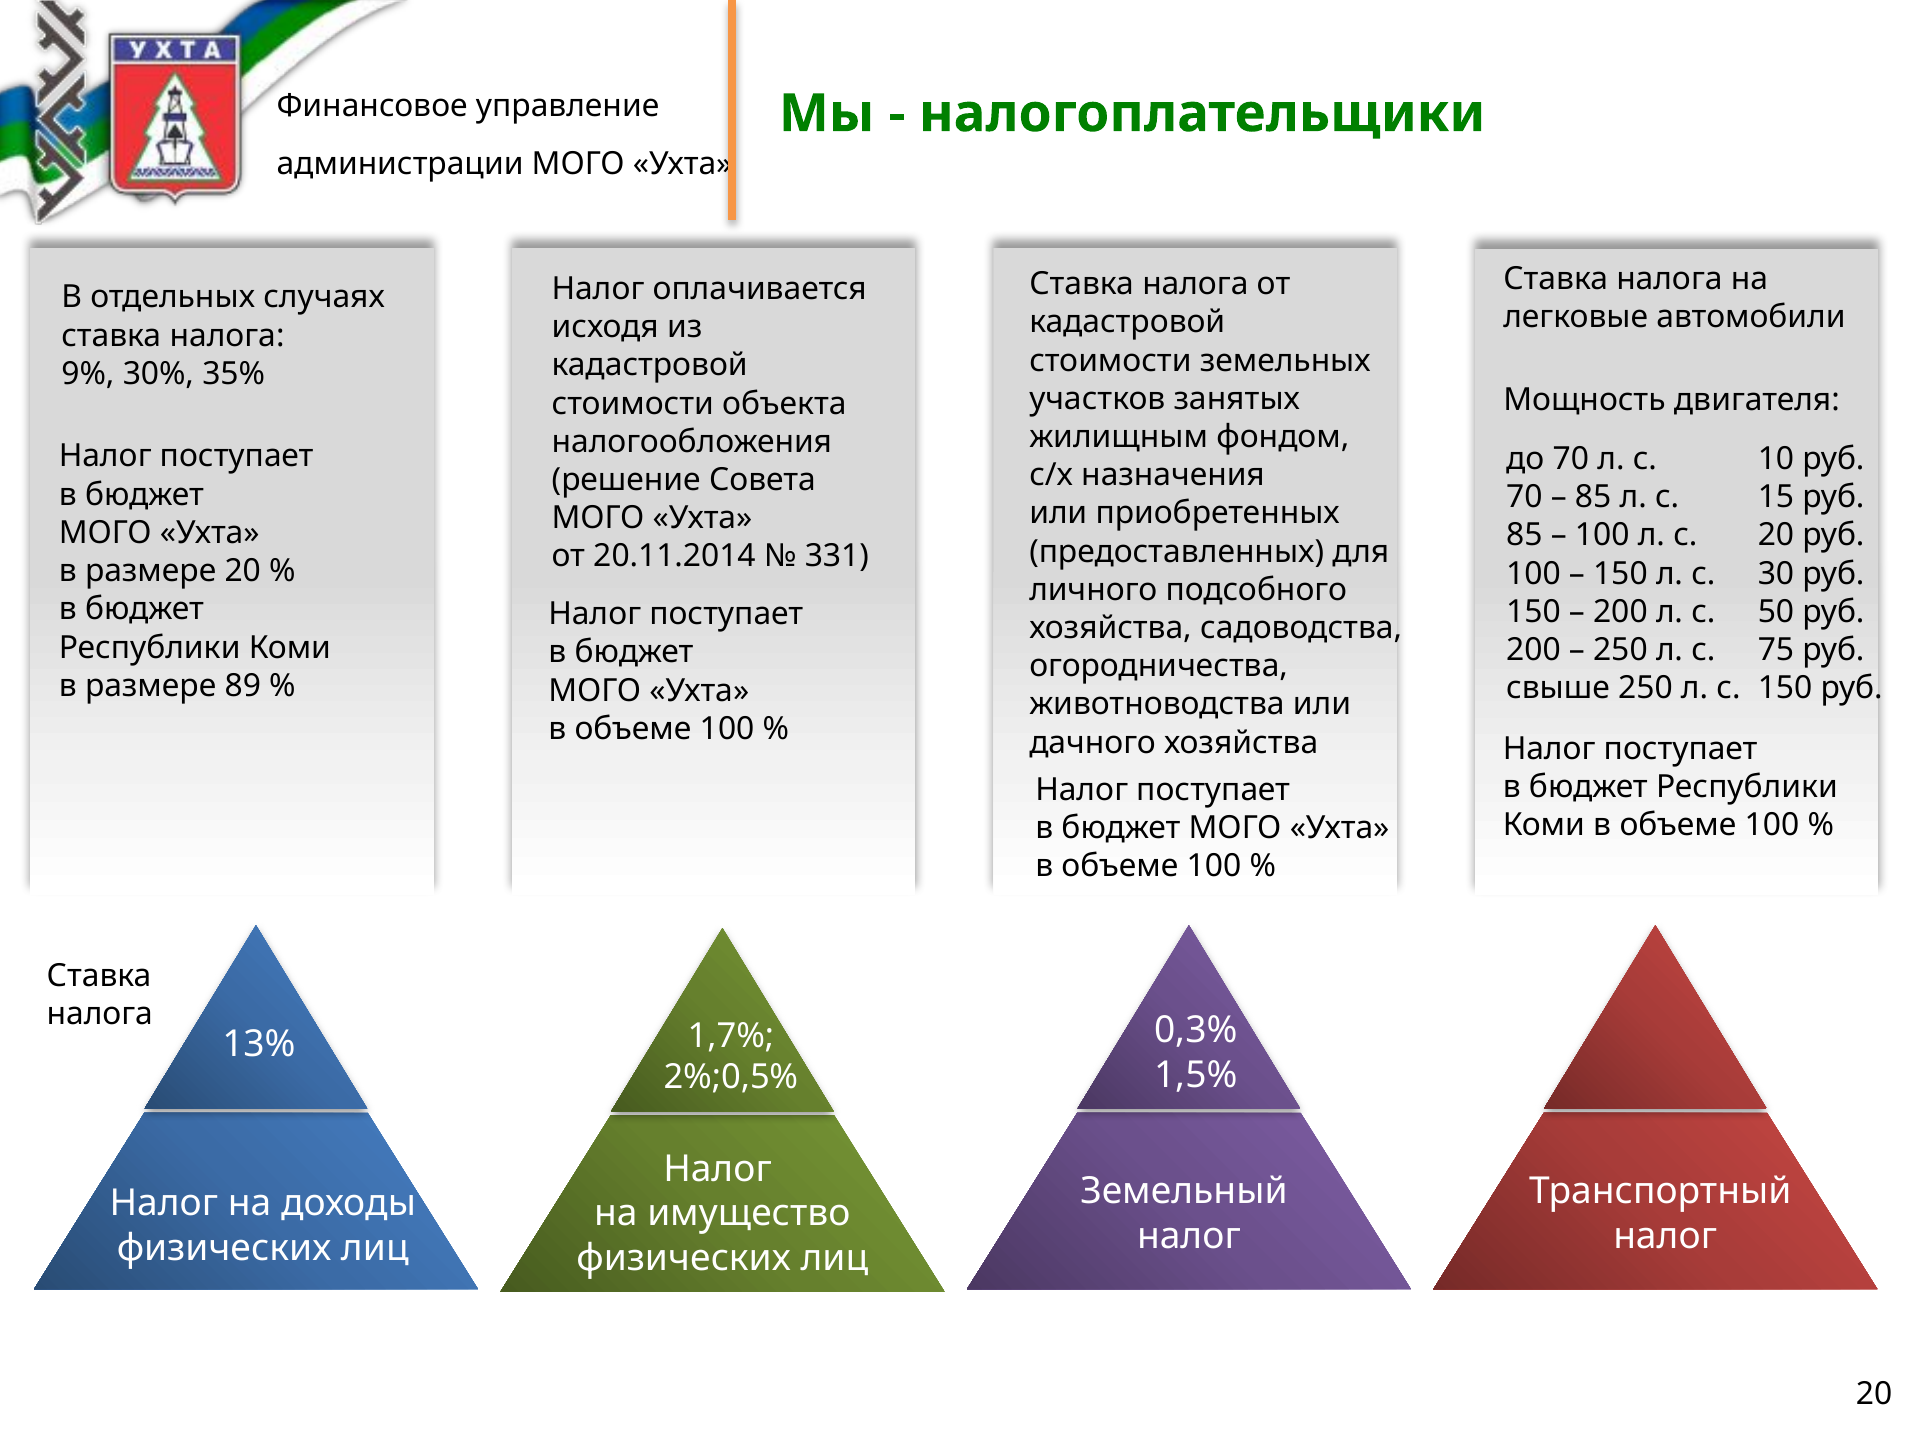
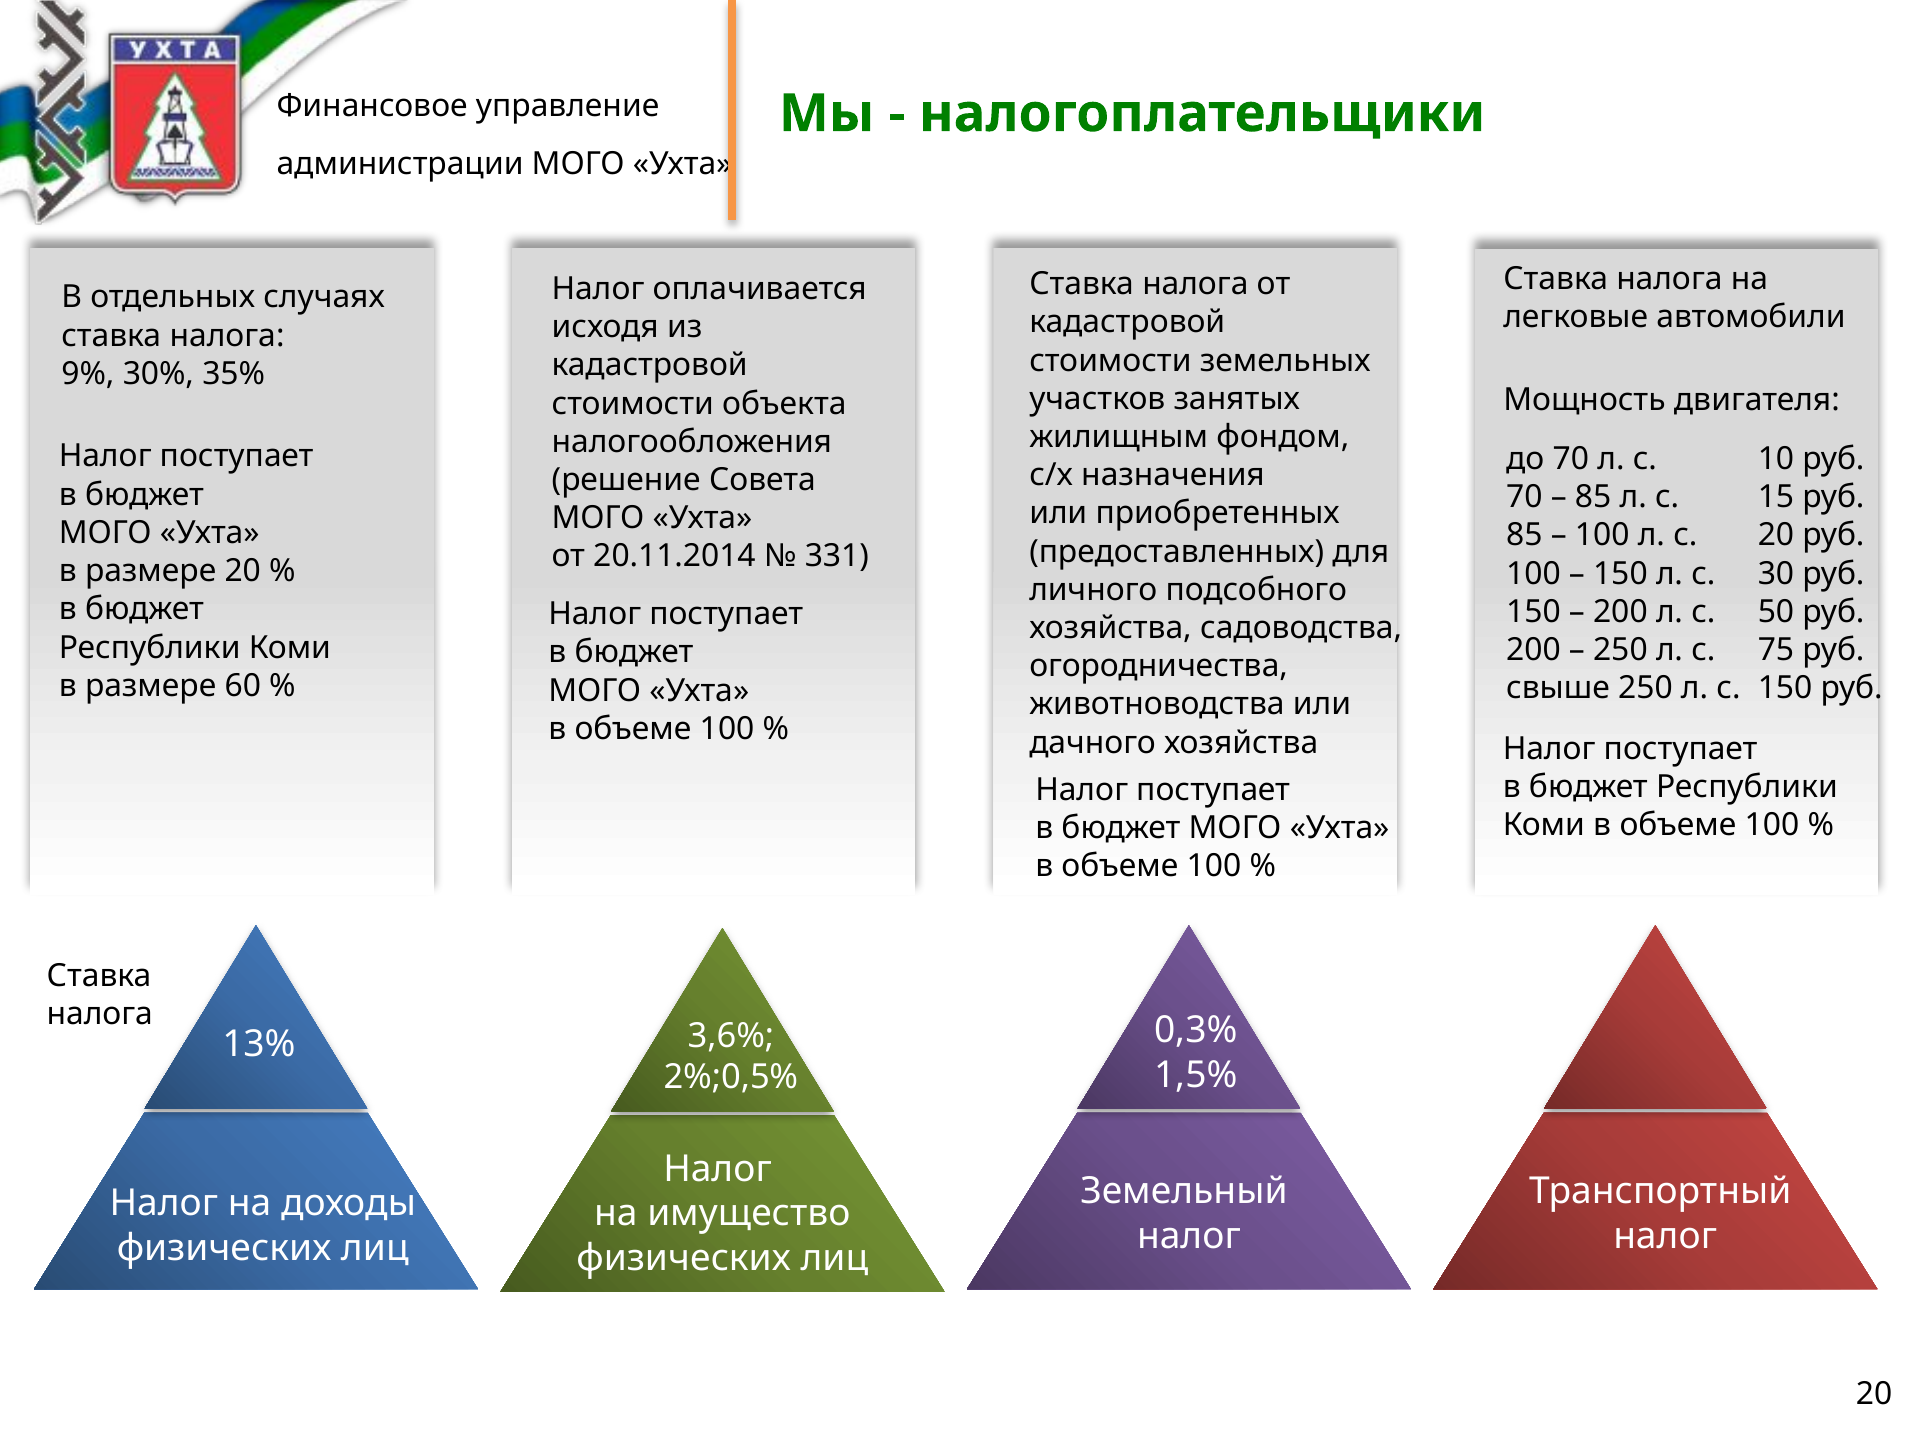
89: 89 -> 60
1,7%: 1,7% -> 3,6%
